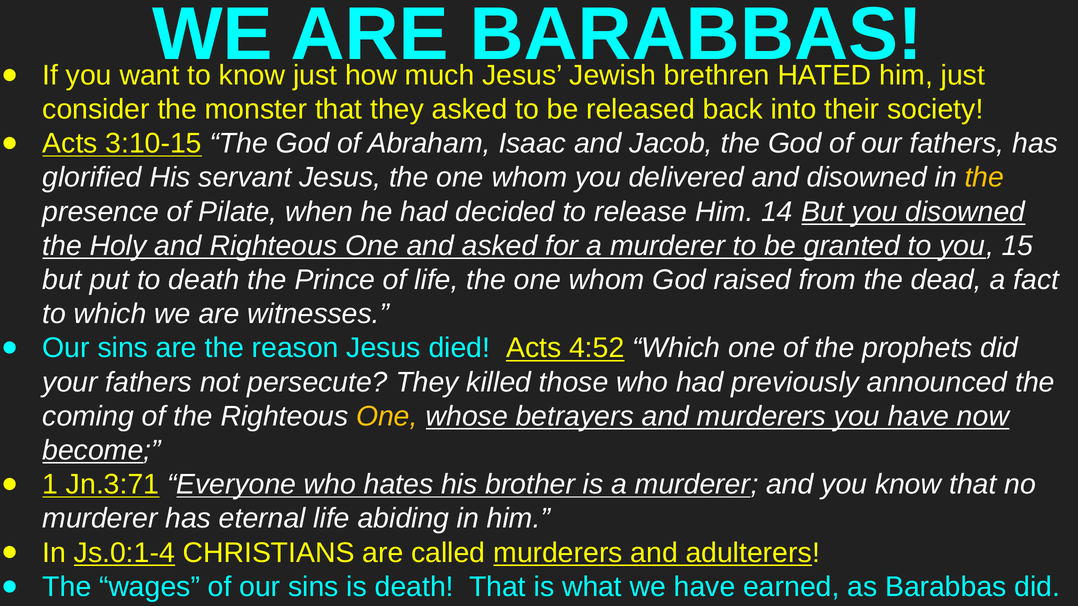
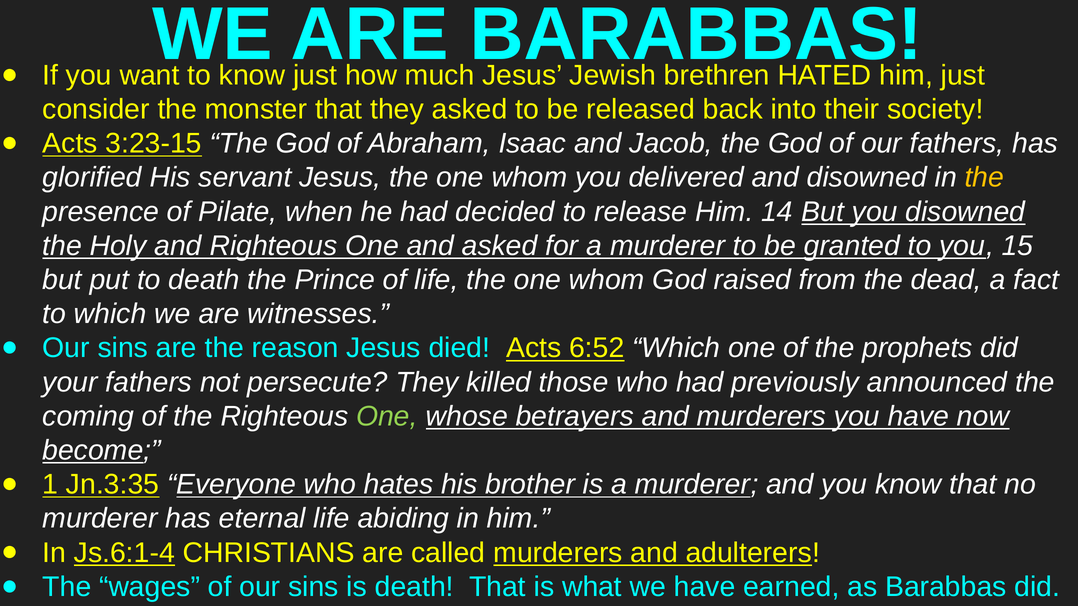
3:10-15: 3:10-15 -> 3:23-15
4:52: 4:52 -> 6:52
One at (387, 417) colour: yellow -> light green
Jn.3:71: Jn.3:71 -> Jn.3:35
Js.0:1-4: Js.0:1-4 -> Js.6:1-4
